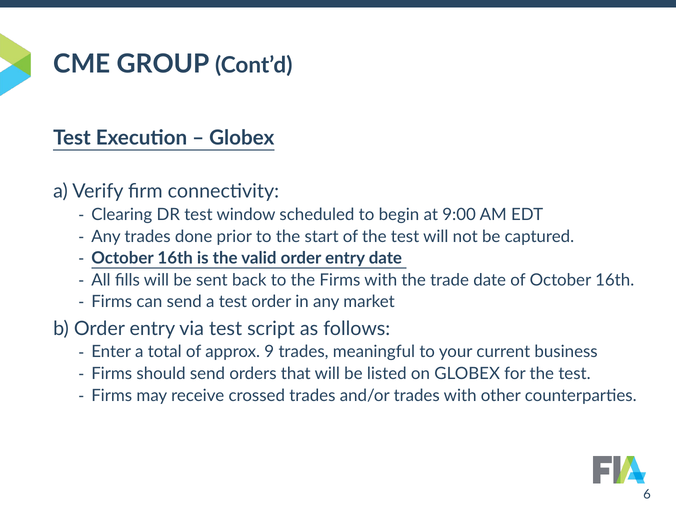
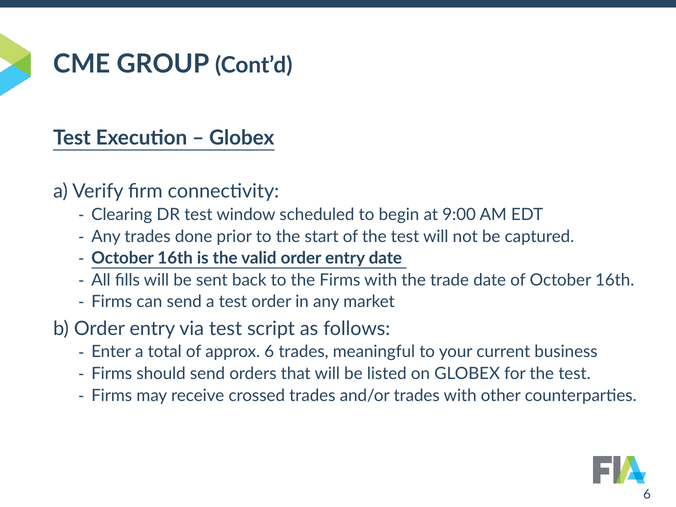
approx 9: 9 -> 6
